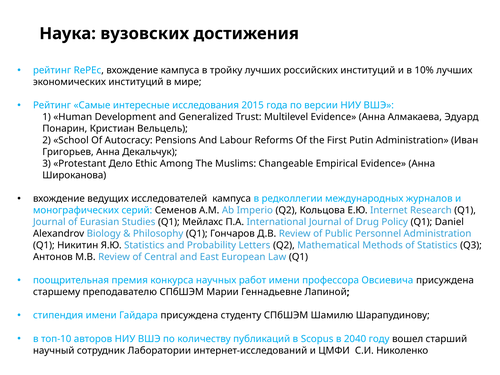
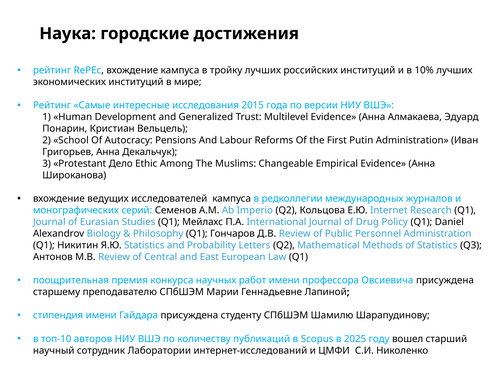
вузовских: вузовских -> городские
2040: 2040 -> 2025
